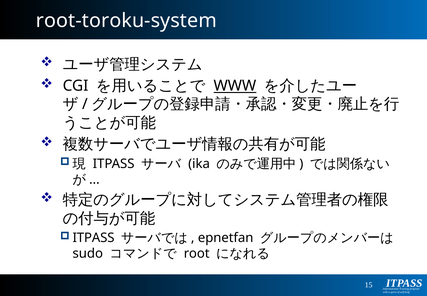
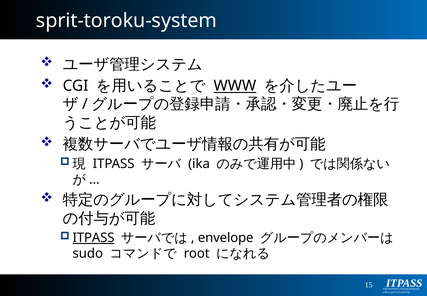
root-toroku-system: root-toroku-system -> sprit-toroku-system
ITPASS at (94, 238) underline: none -> present
epnetfan: epnetfan -> envelope
